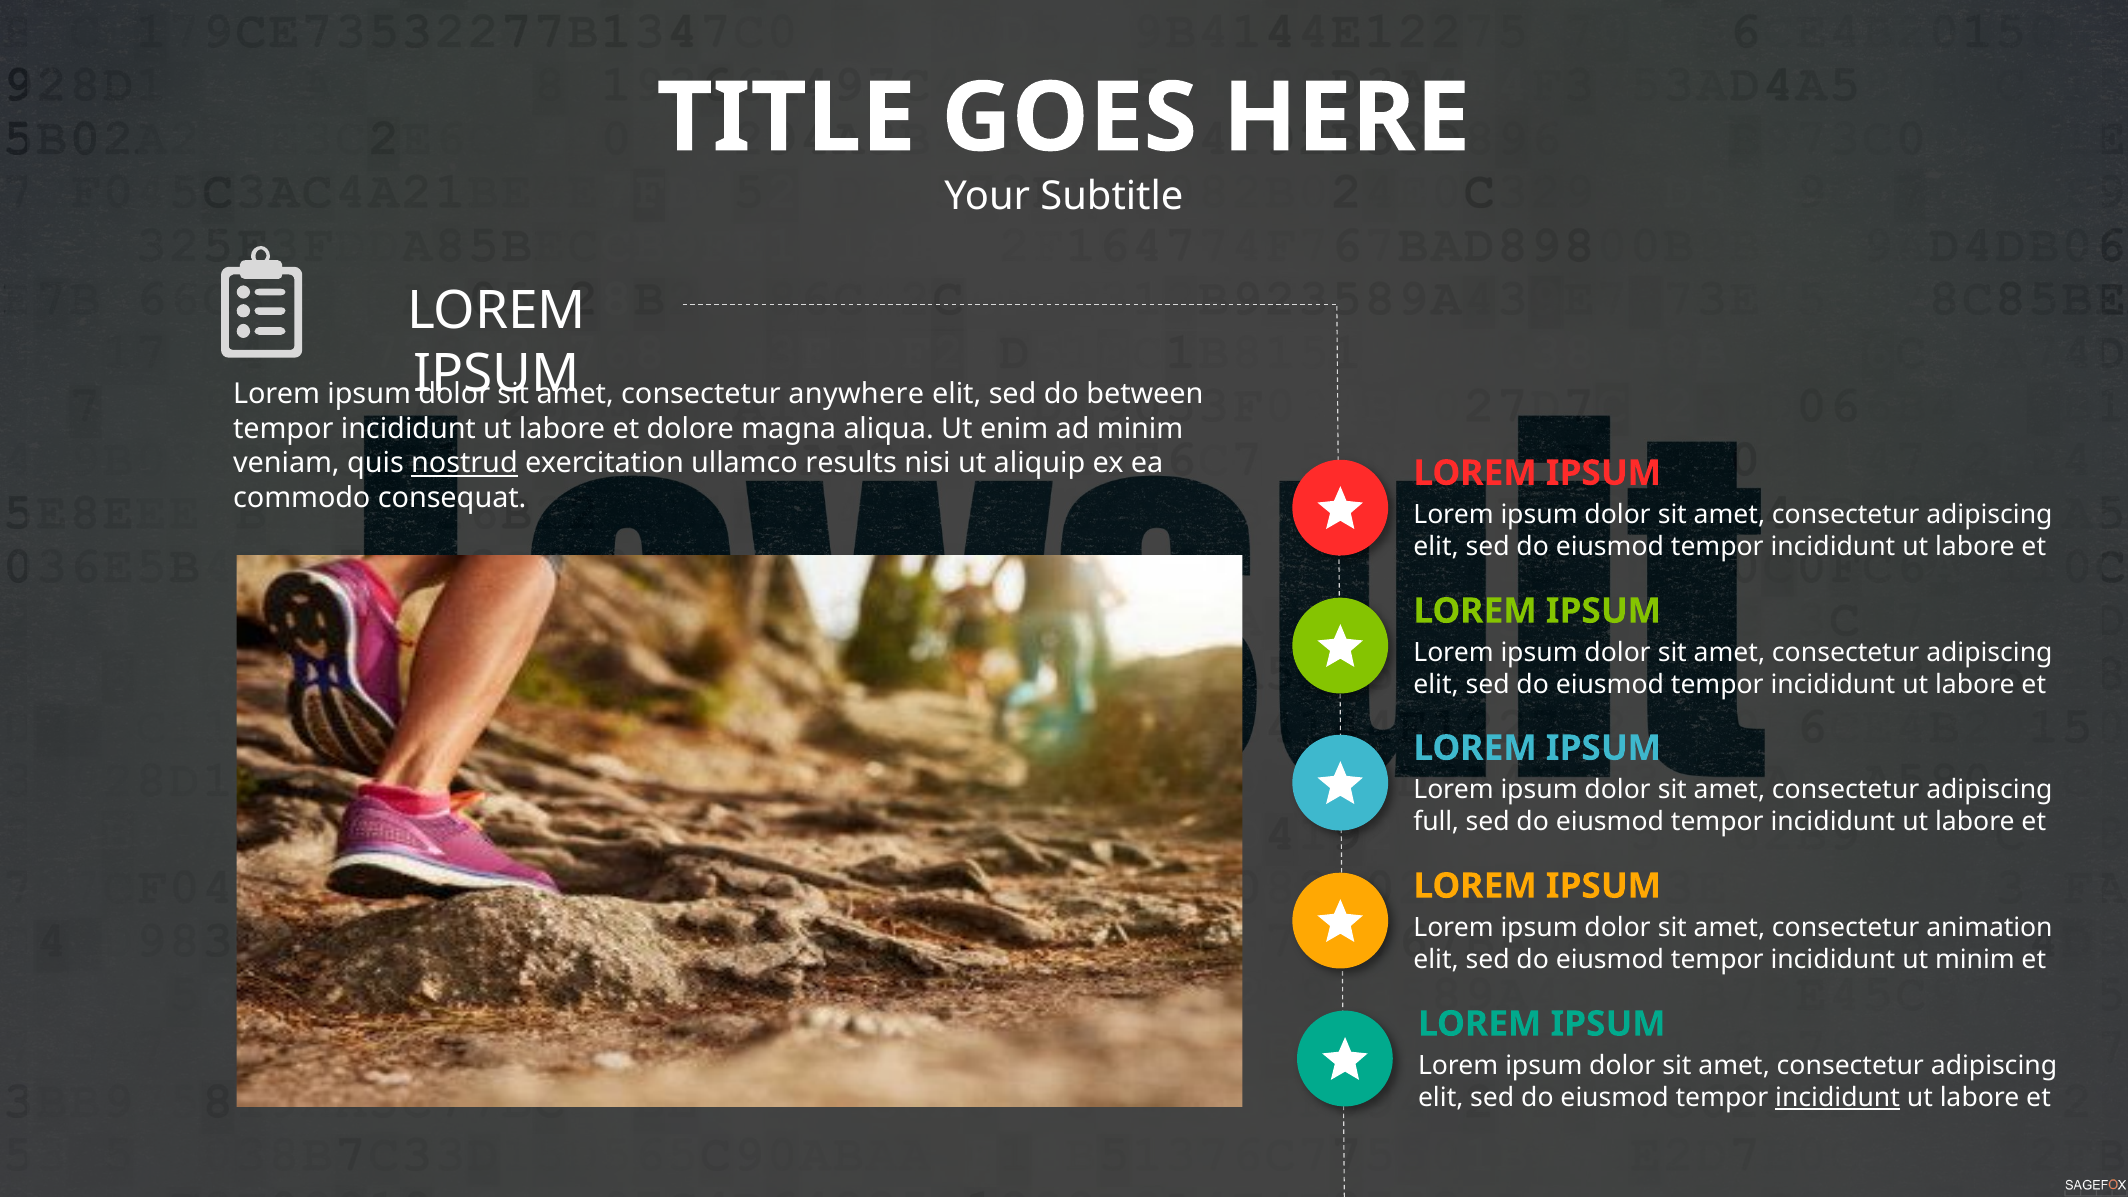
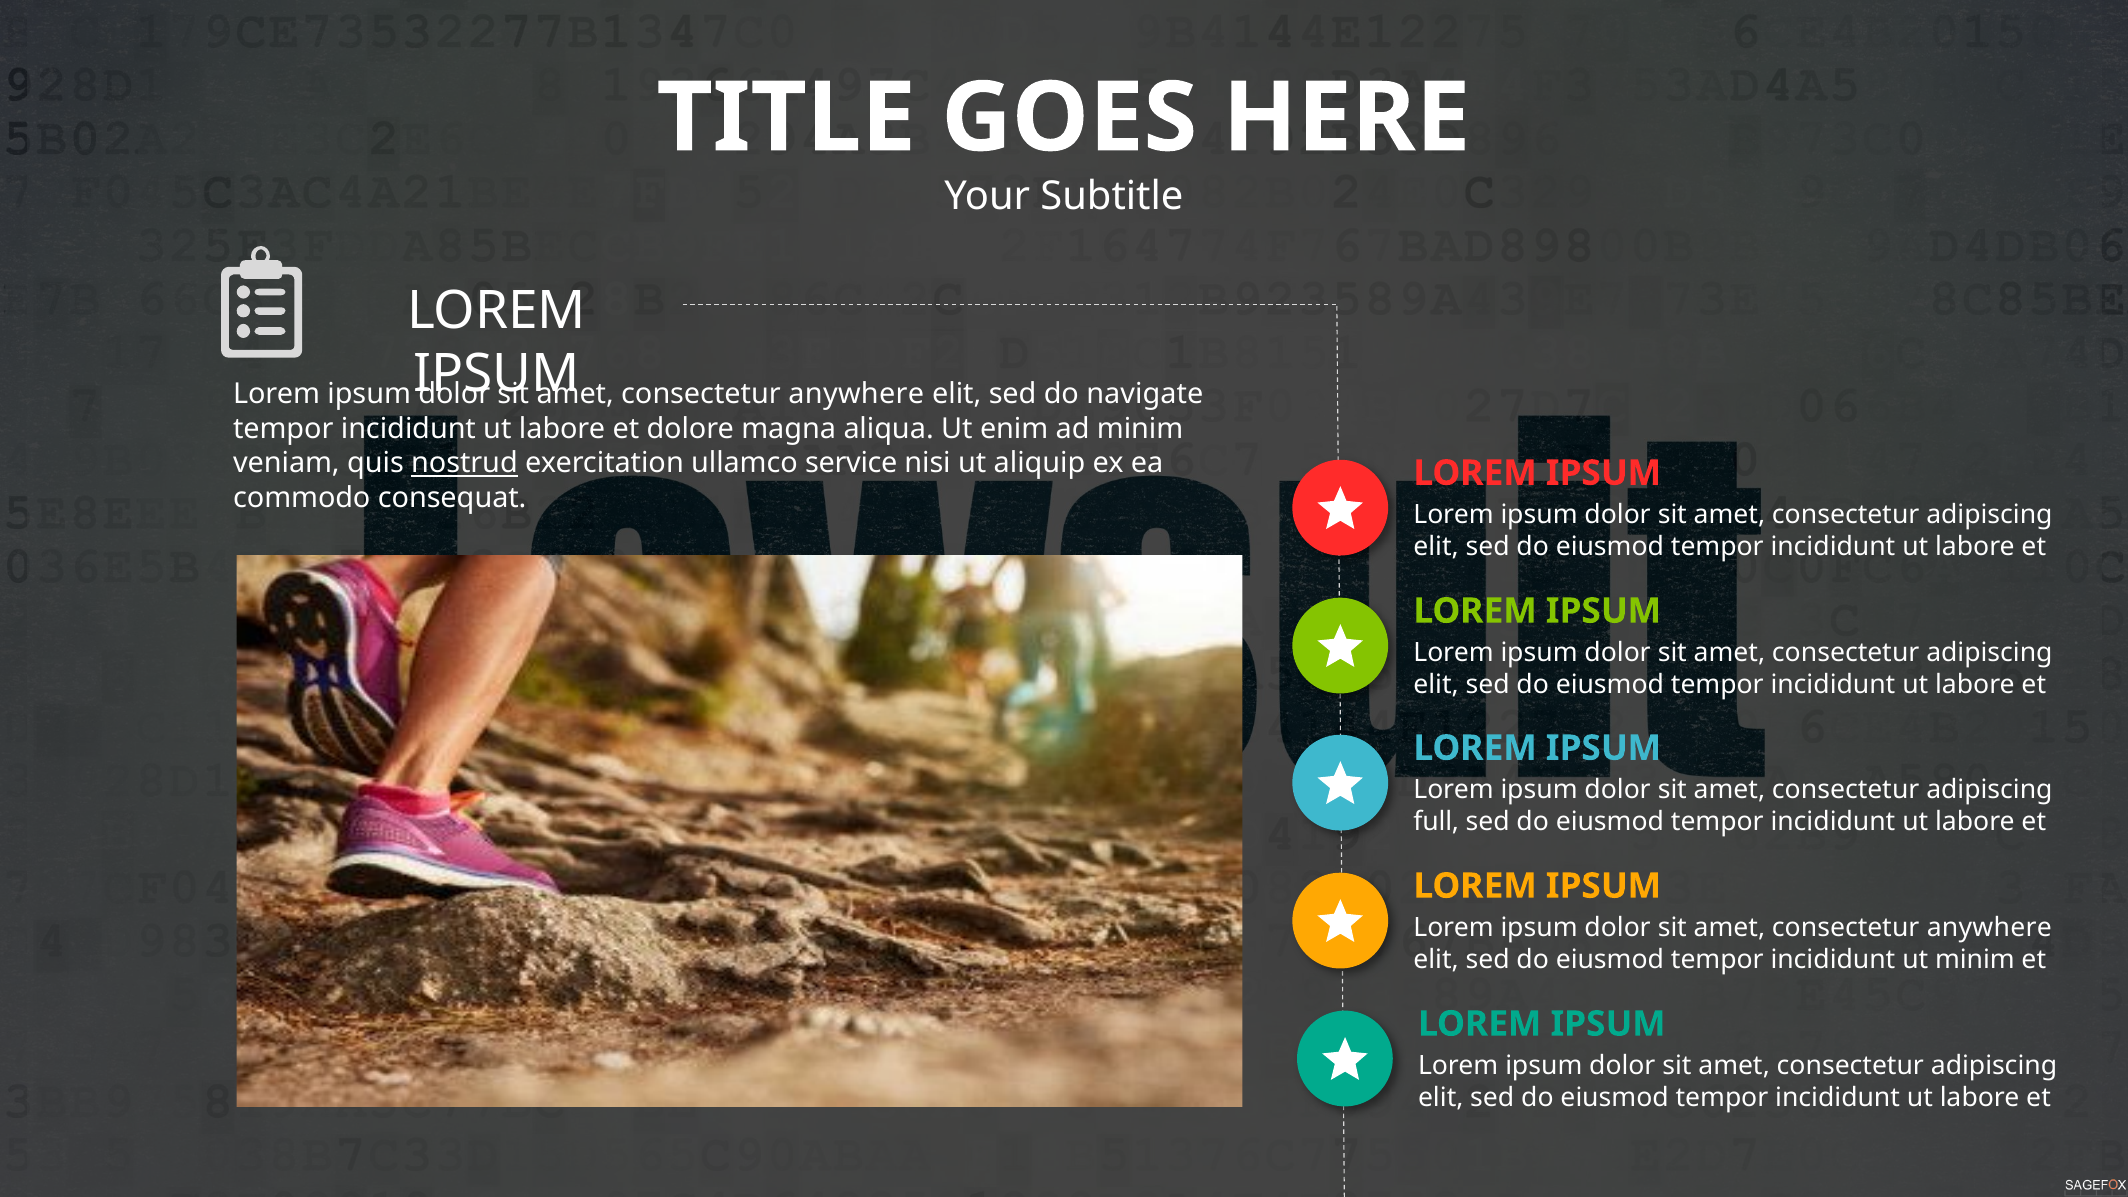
between: between -> navigate
results: results -> service
animation at (1989, 928): animation -> anywhere
incididunt at (1838, 1098) underline: present -> none
